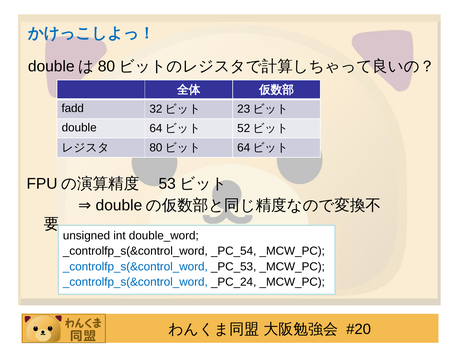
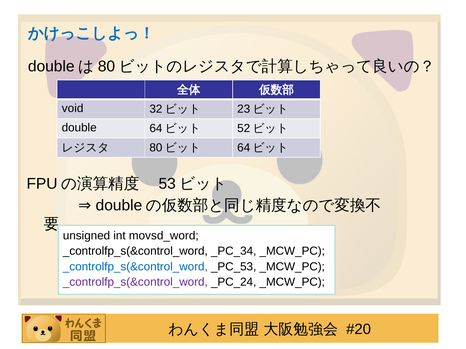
fadd: fadd -> void
double_word: double_word -> movsd_word
_PC_54: _PC_54 -> _PC_34
_controlfp_s(&control_word at (135, 282) colour: blue -> purple
